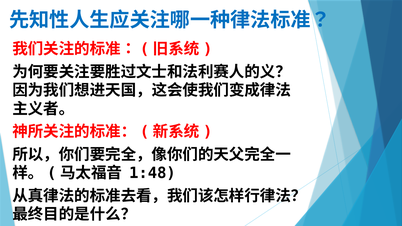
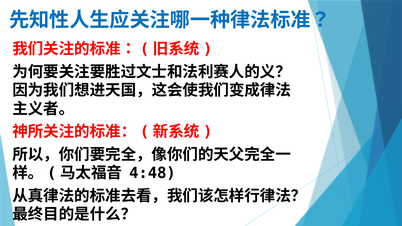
1:48: 1:48 -> 4:48
